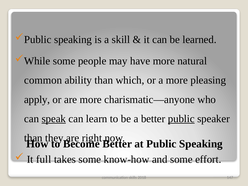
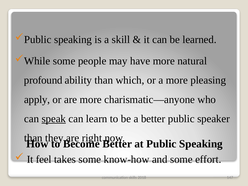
common: common -> profound
public at (181, 119) underline: present -> none
full: full -> feel
